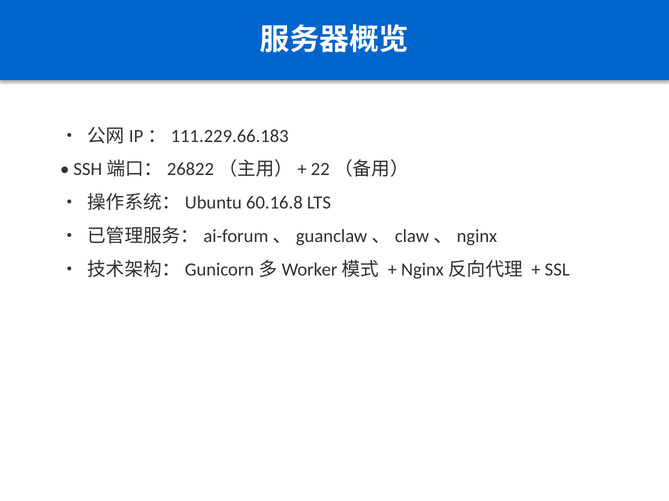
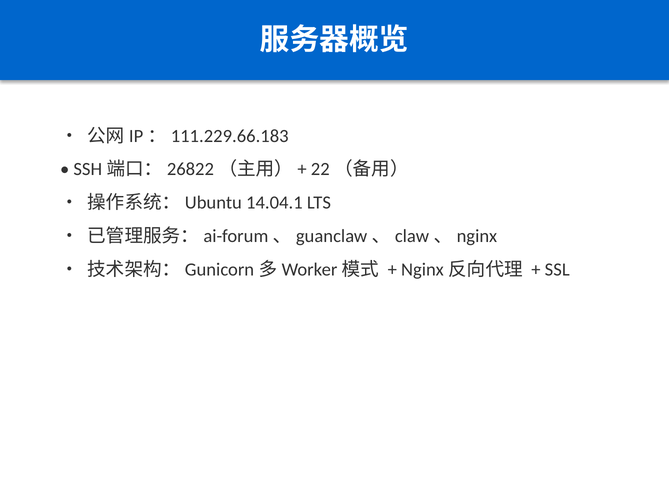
60.16.8: 60.16.8 -> 14.04.1
